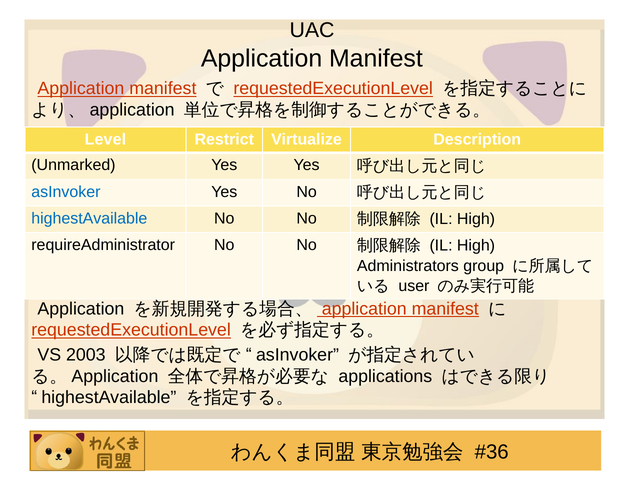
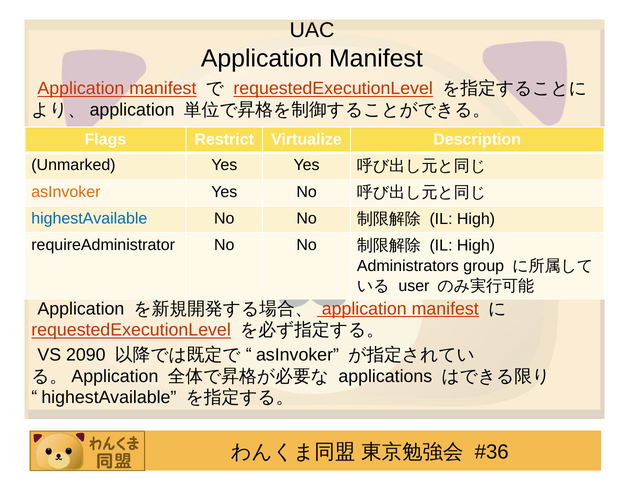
Level: Level -> Flags
asInvoker at (66, 192) colour: blue -> orange
2003: 2003 -> 2090
